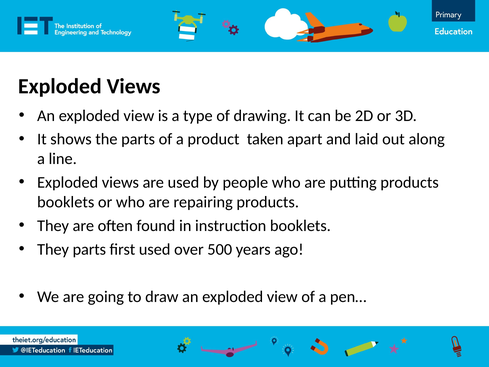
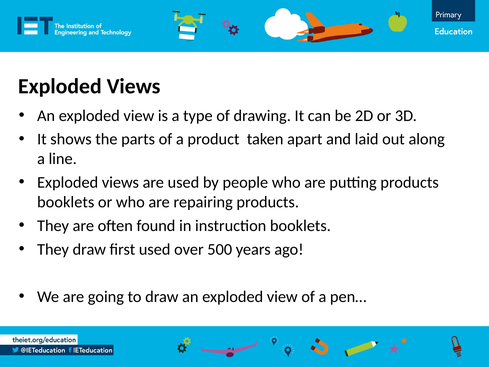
They parts: parts -> draw
